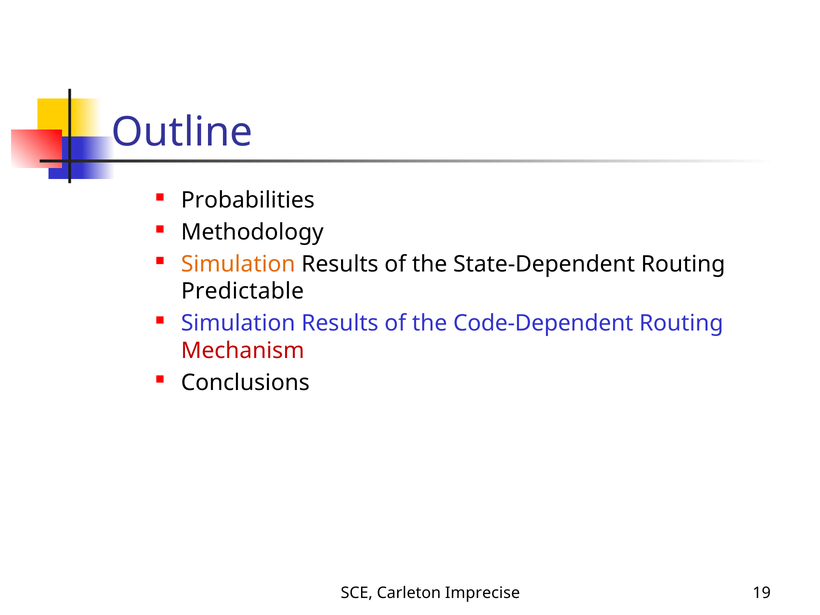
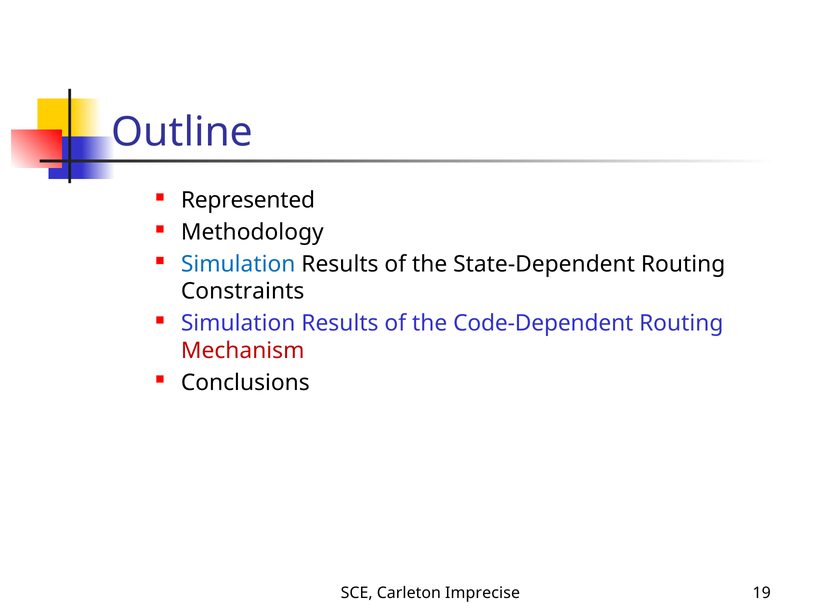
Probabilities: Probabilities -> Represented
Simulation at (238, 264) colour: orange -> blue
Predictable: Predictable -> Constraints
